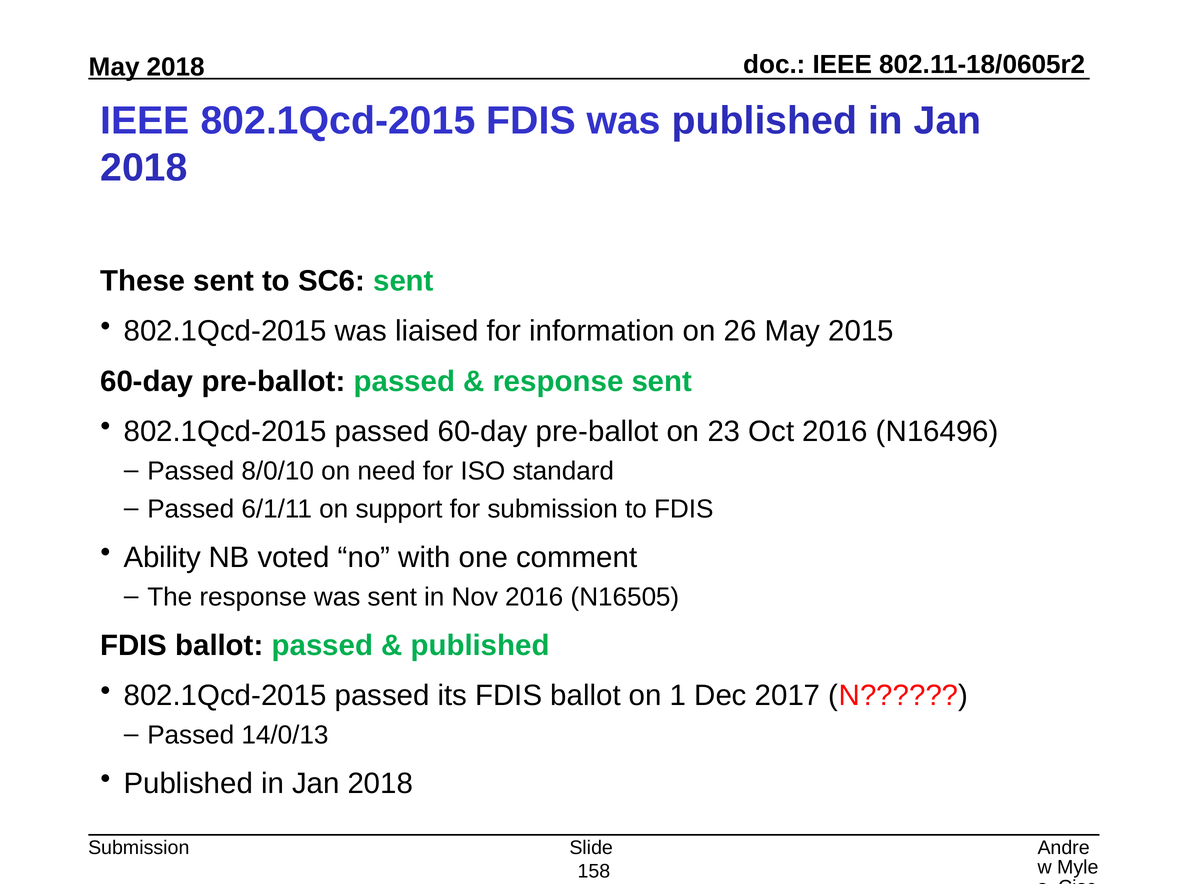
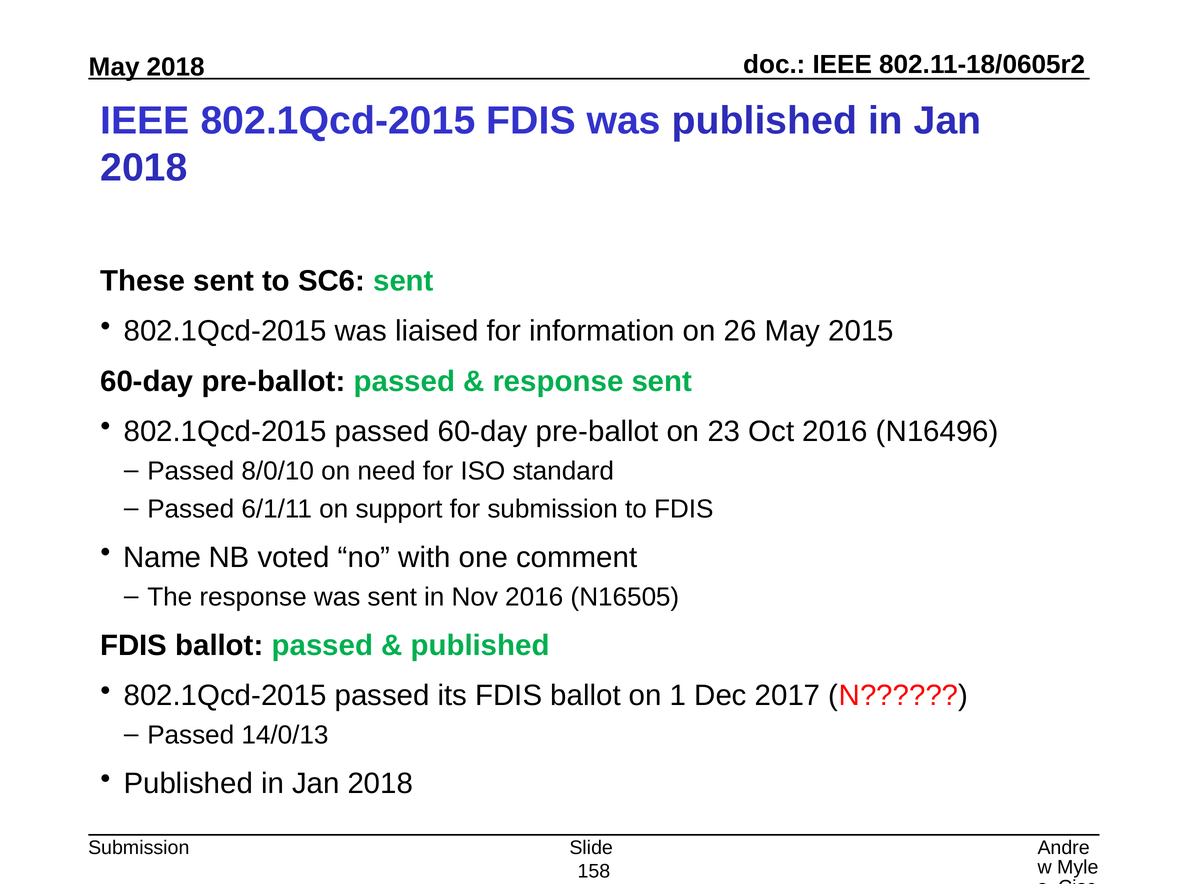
Ability: Ability -> Name
